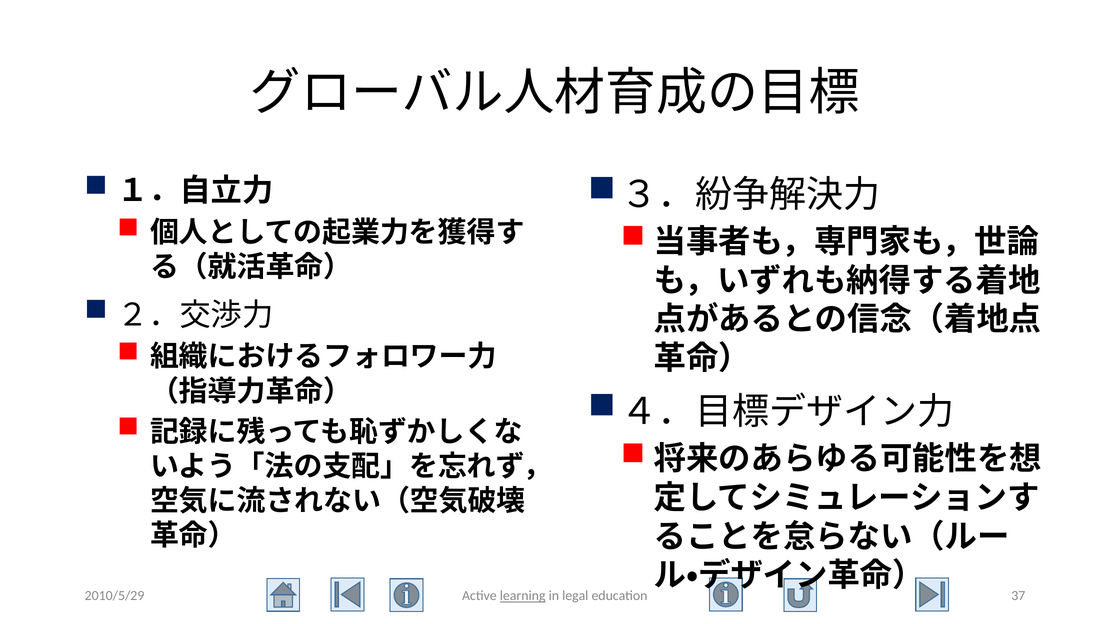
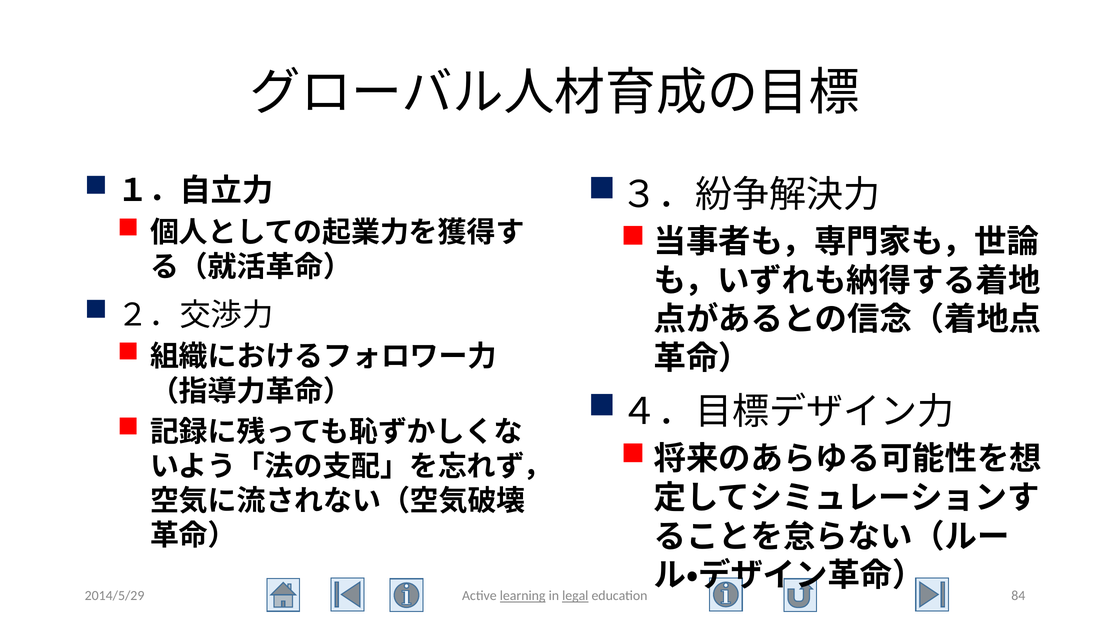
2010/5/29: 2010/5/29 -> 2014/5/29
legal underline: none -> present
37: 37 -> 84
